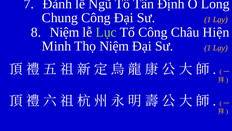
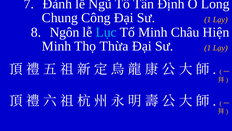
Niệm at (65, 32): Niệm -> Ngôn
Lục colour: light green -> light blue
Tổ Công: Công -> Minh
Thọ Niệm: Niệm -> Thừa
